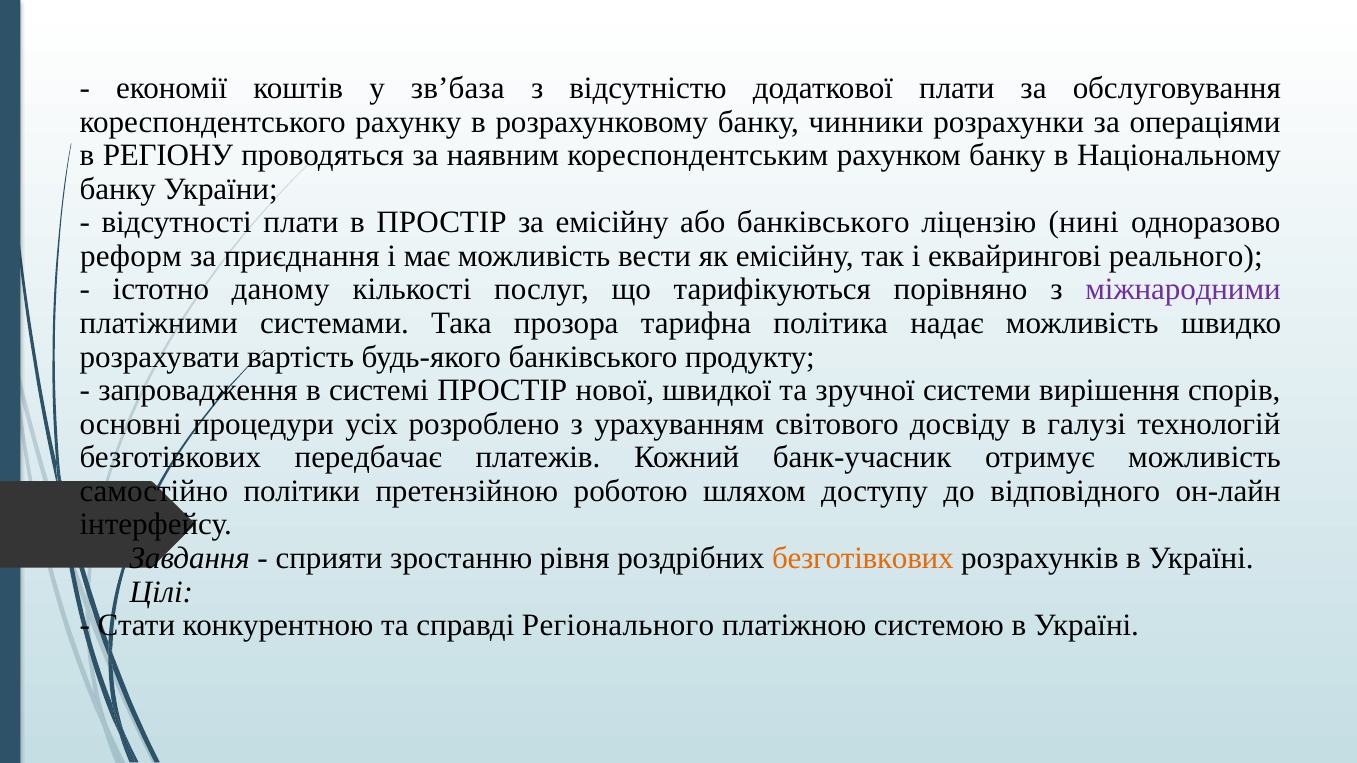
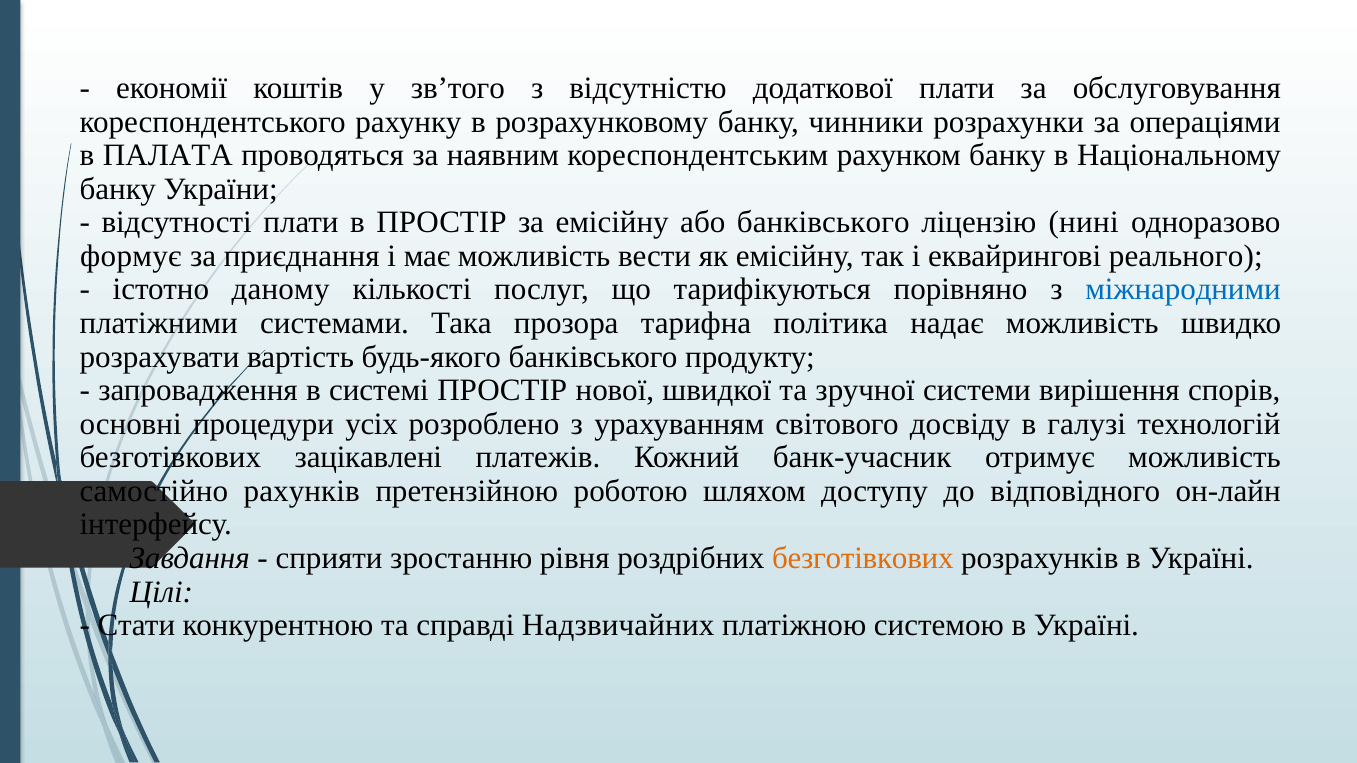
зв’база: зв’база -> зв’того
РЕГІОНУ: РЕГІОНУ -> ПАЛАТА
реформ: реформ -> формує
міжнародними colour: purple -> blue
передбачає: передбачає -> зацікавлені
політики: політики -> рахунків
Регіонального: Регіонального -> Надзвичайних
